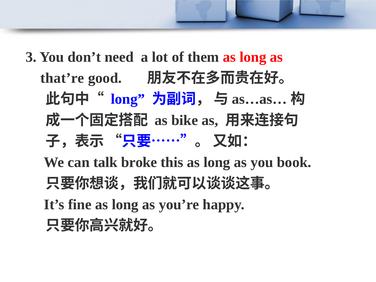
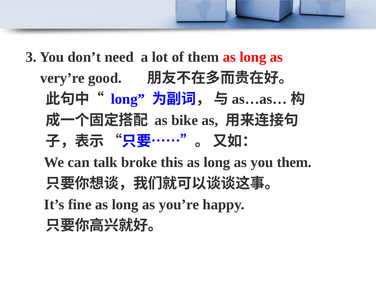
that’re: that’re -> very’re
you book: book -> them
